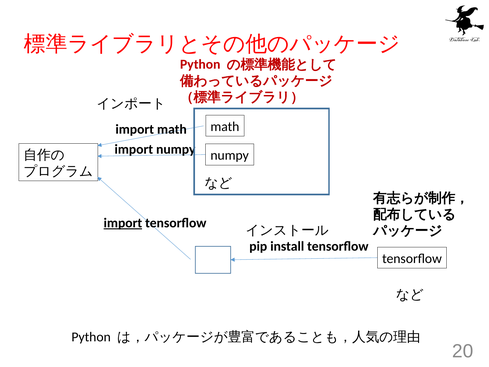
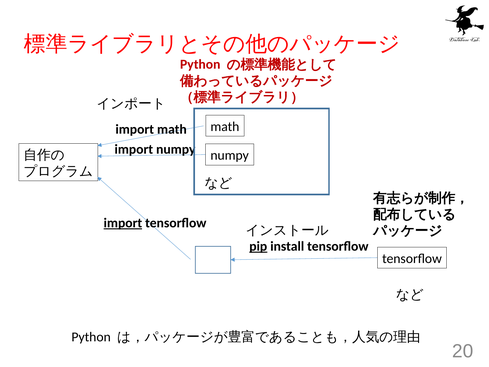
pip underline: none -> present
